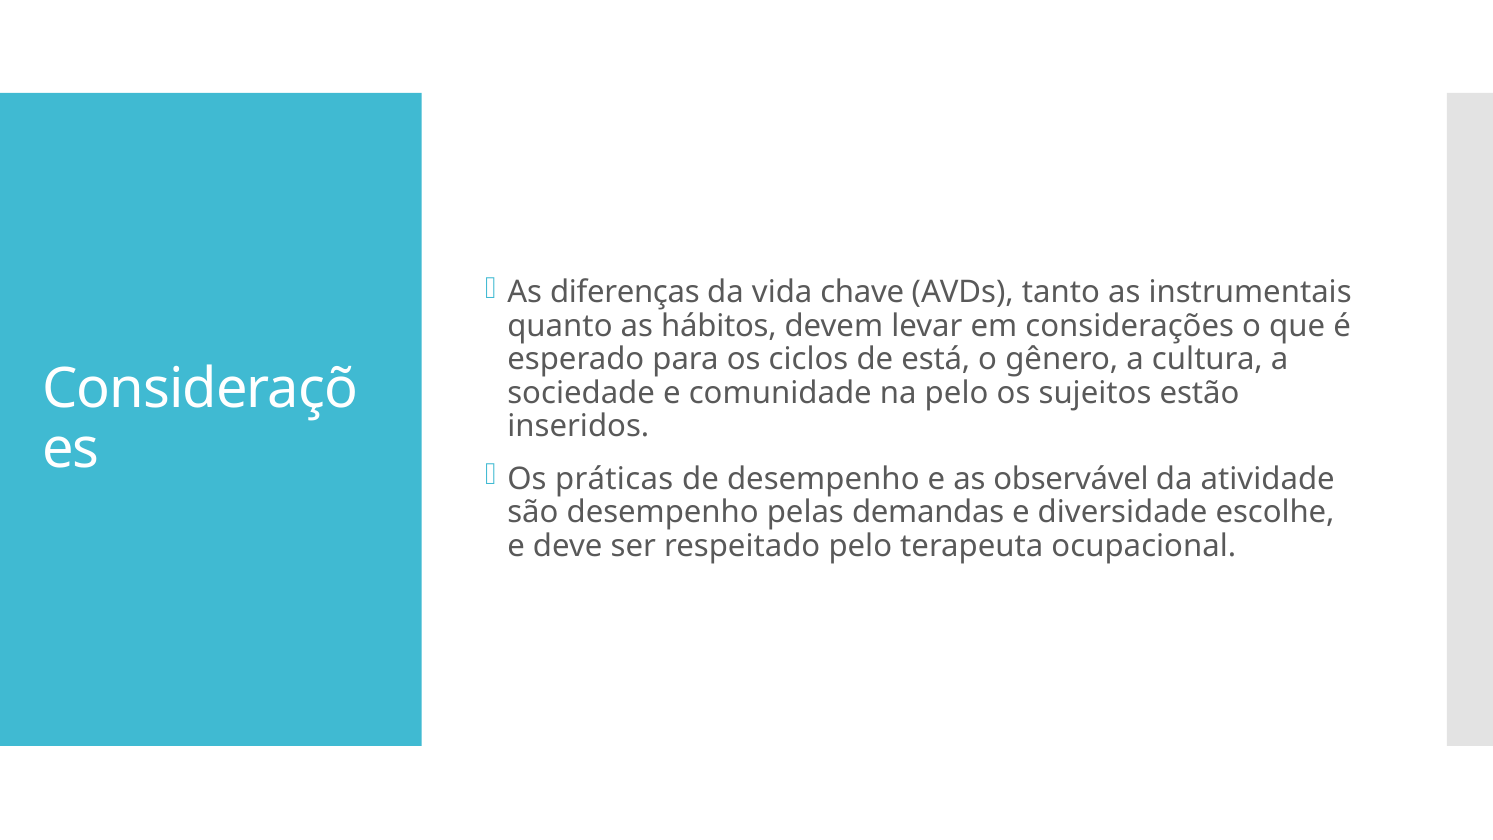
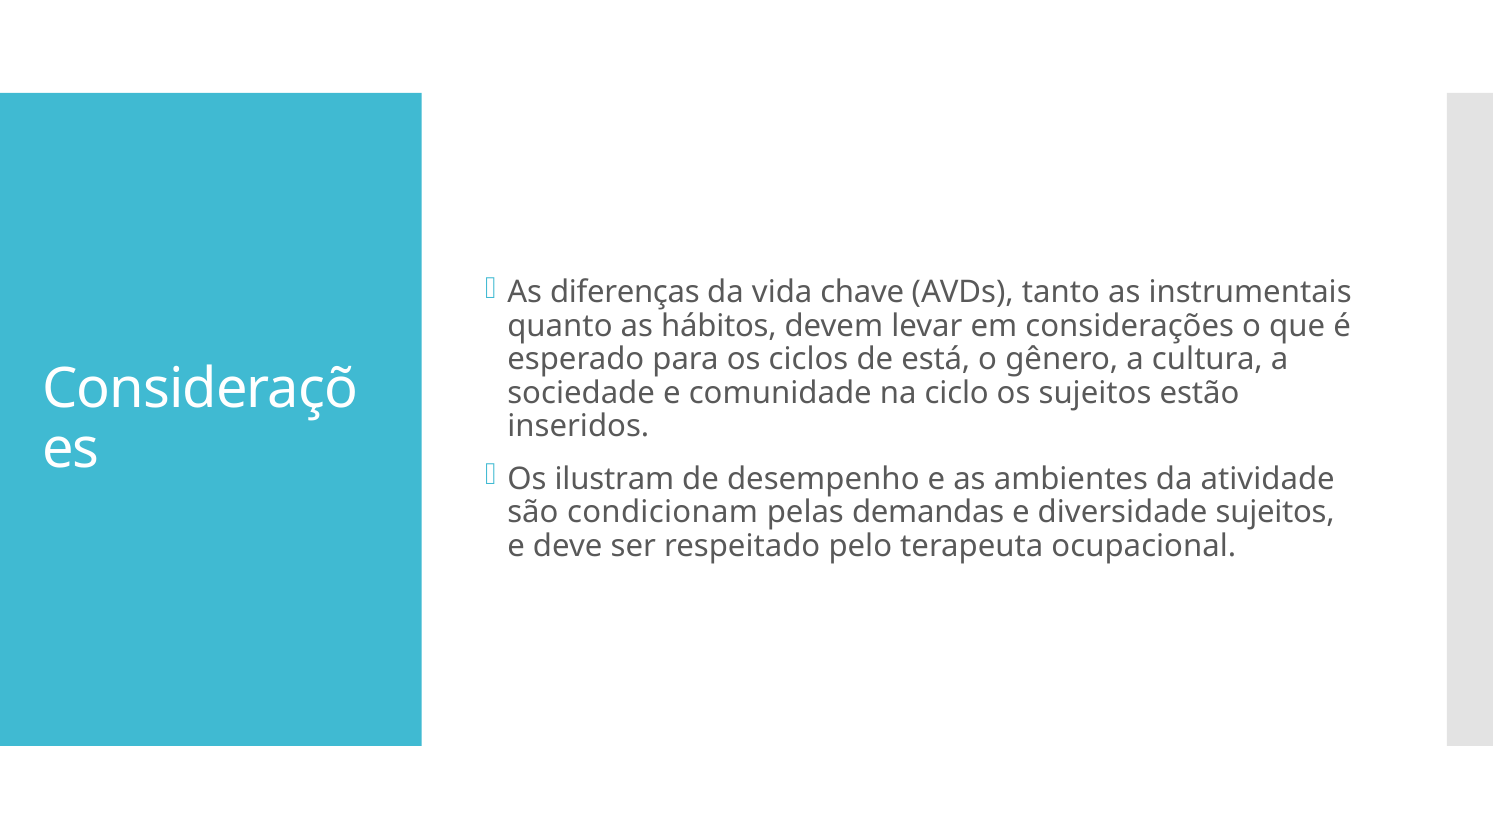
na pelo: pelo -> ciclo
práticas: práticas -> ilustram
observável: observável -> ambientes
são desempenho: desempenho -> condicionam
diversidade escolhe: escolhe -> sujeitos
